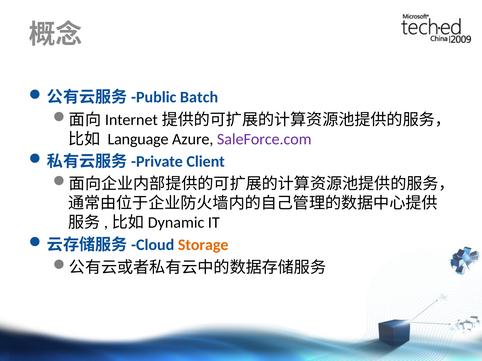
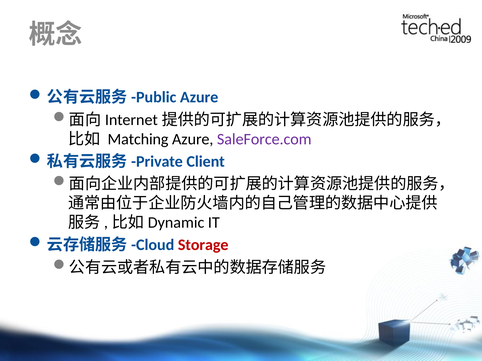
Batch at (199, 97): Batch -> Azure
Language: Language -> Matching
Storage colour: orange -> red
